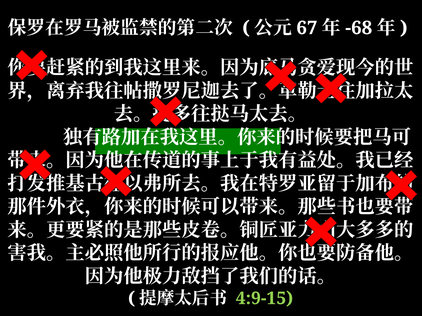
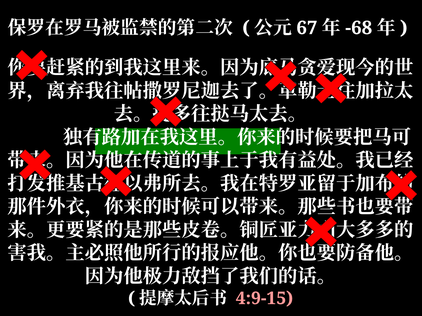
4:9-15 colour: light green -> pink
